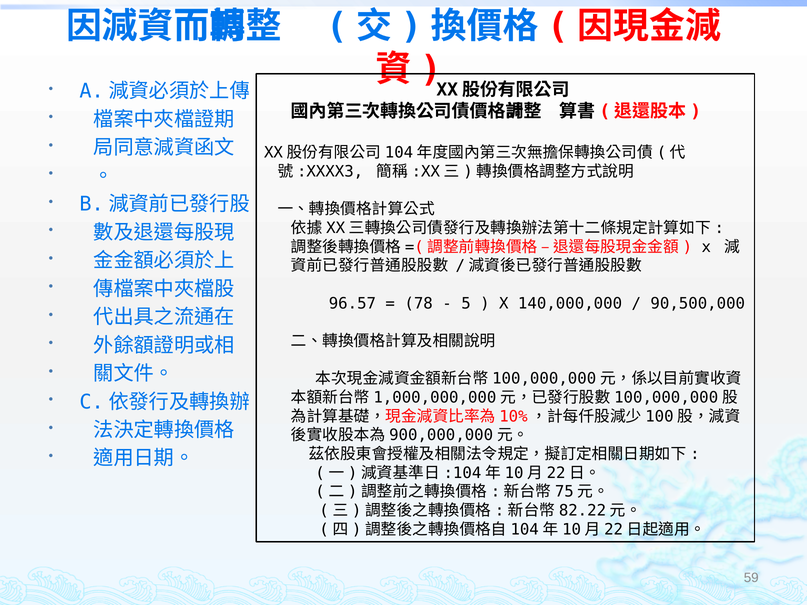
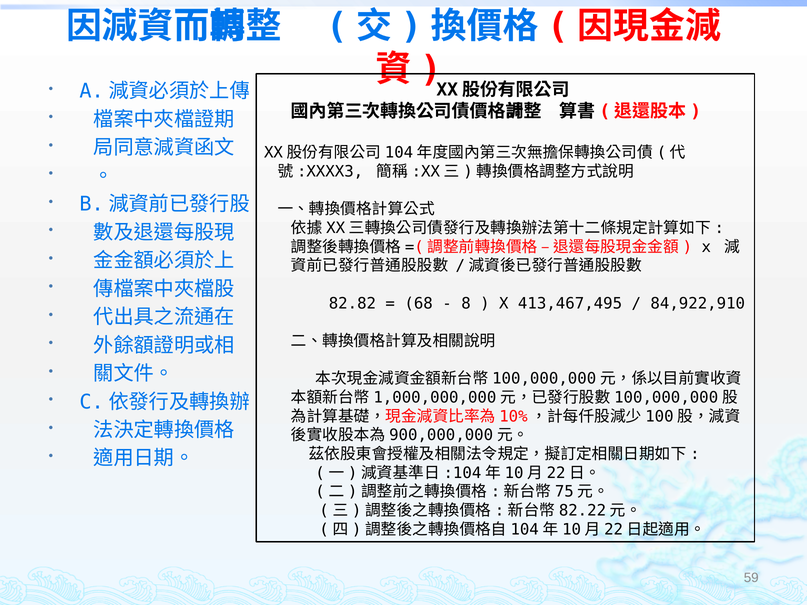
96.57: 96.57 -> 82.82
78: 78 -> 68
5: 5 -> 8
140,000,000: 140,000,000 -> 413,467,495
90,500,000: 90,500,000 -> 84,922,910
